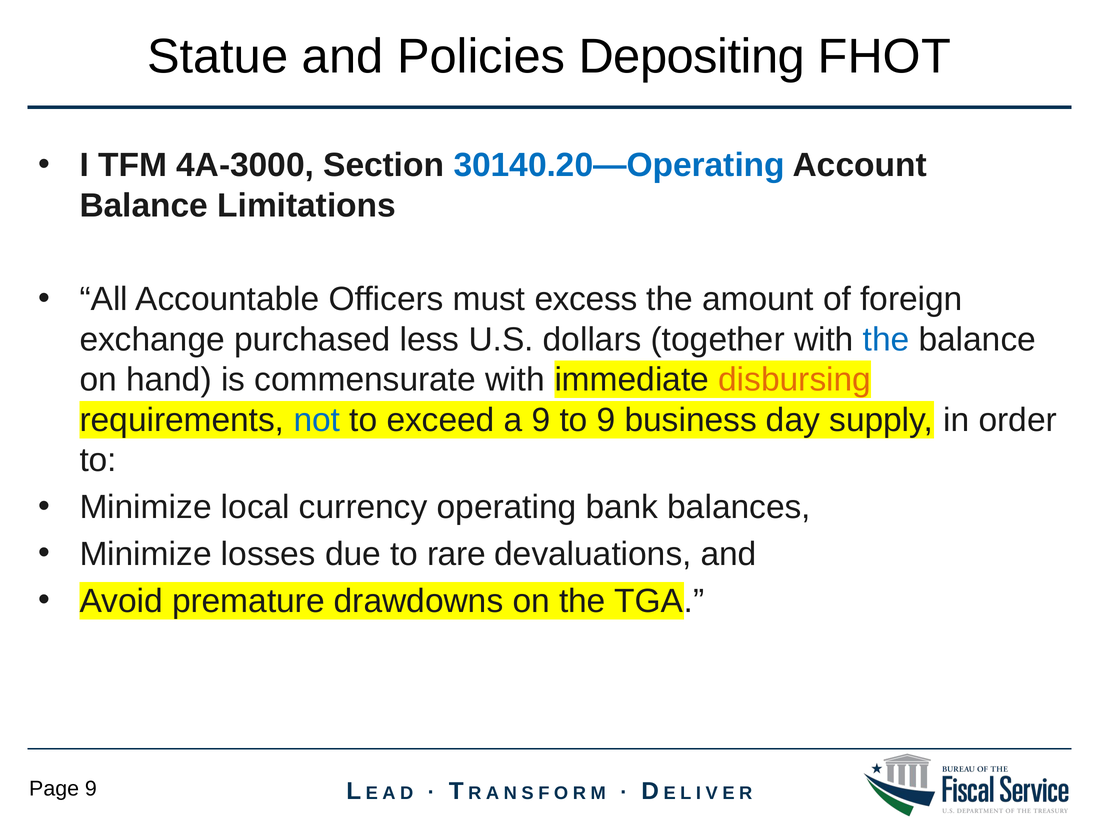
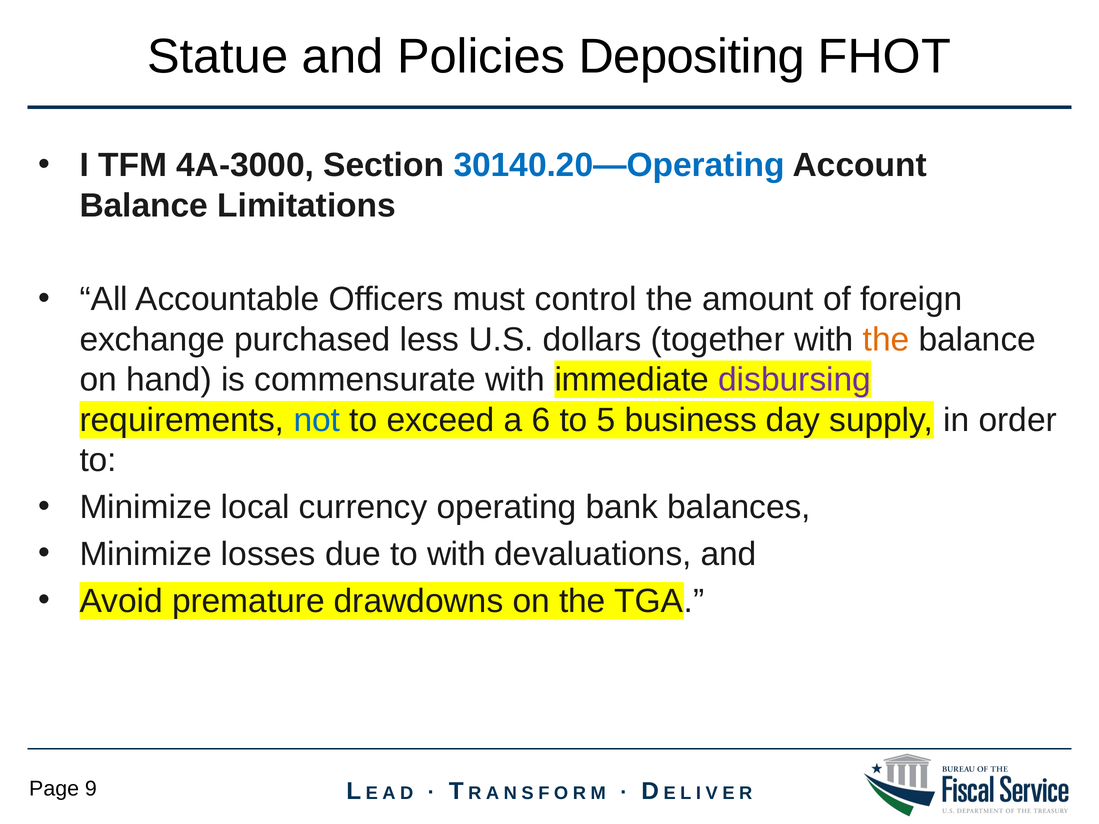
excess: excess -> control
the at (886, 340) colour: blue -> orange
disbursing colour: orange -> purple
a 9: 9 -> 6
to 9: 9 -> 5
to rare: rare -> with
